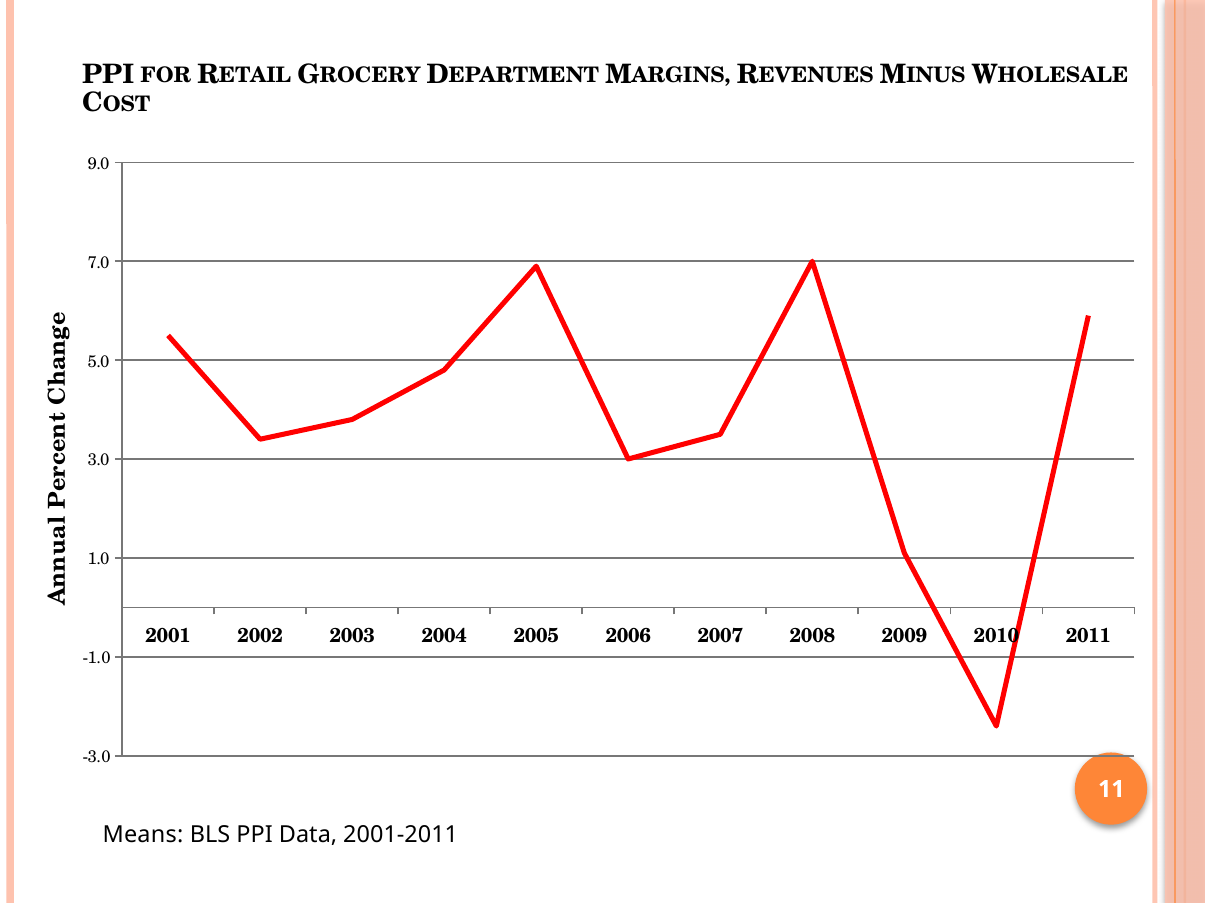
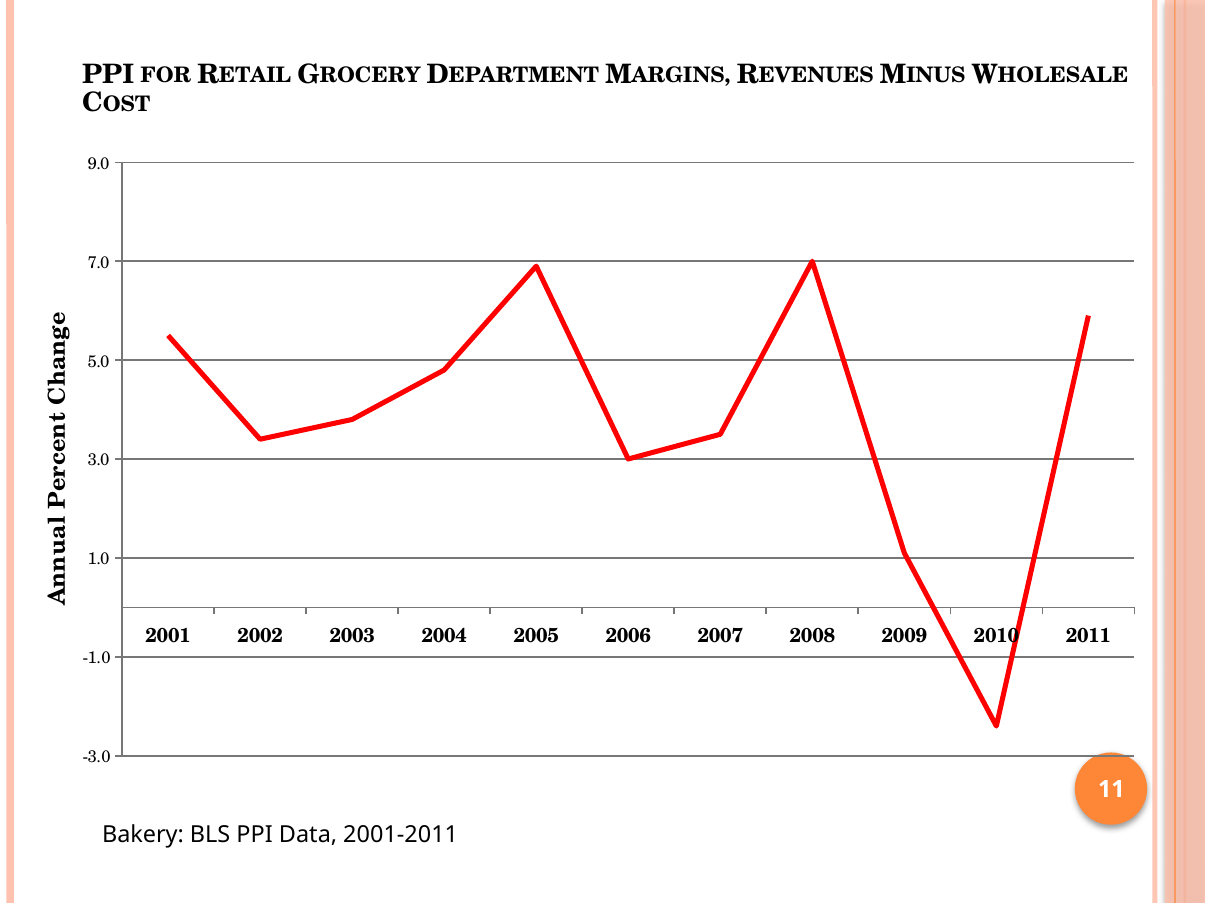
Means: Means -> Bakery
